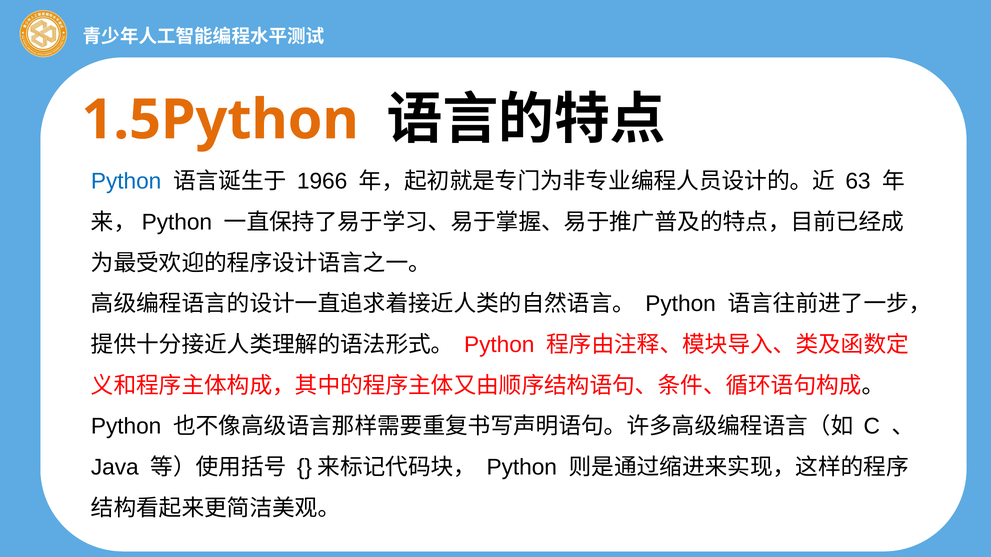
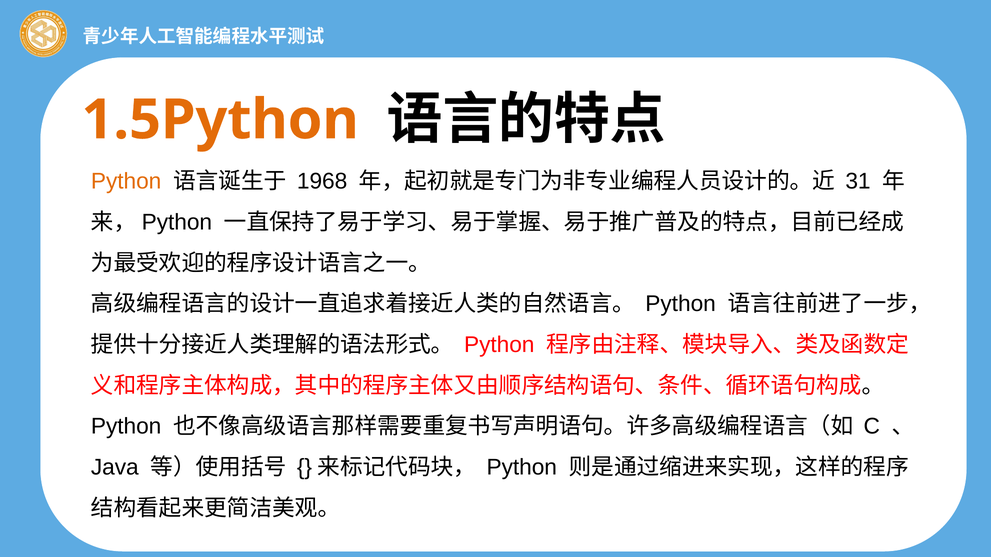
Python at (126, 182) colour: blue -> orange
1966: 1966 -> 1968
63: 63 -> 31
